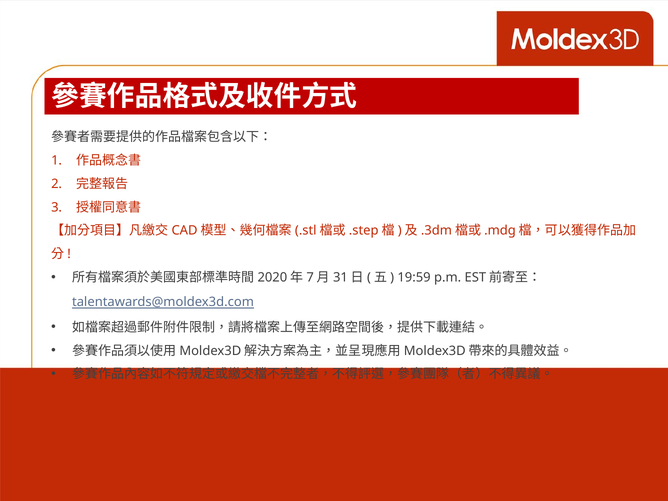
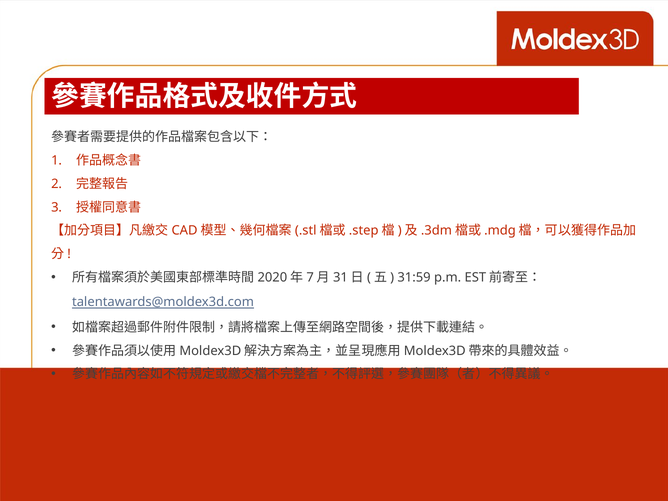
19:59: 19:59 -> 31:59
